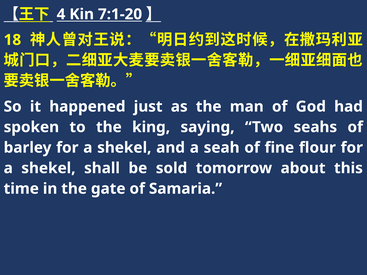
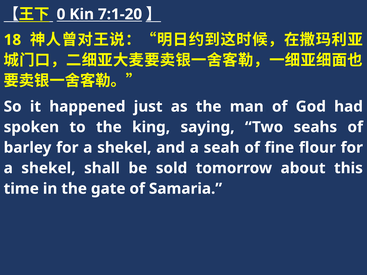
4: 4 -> 0
